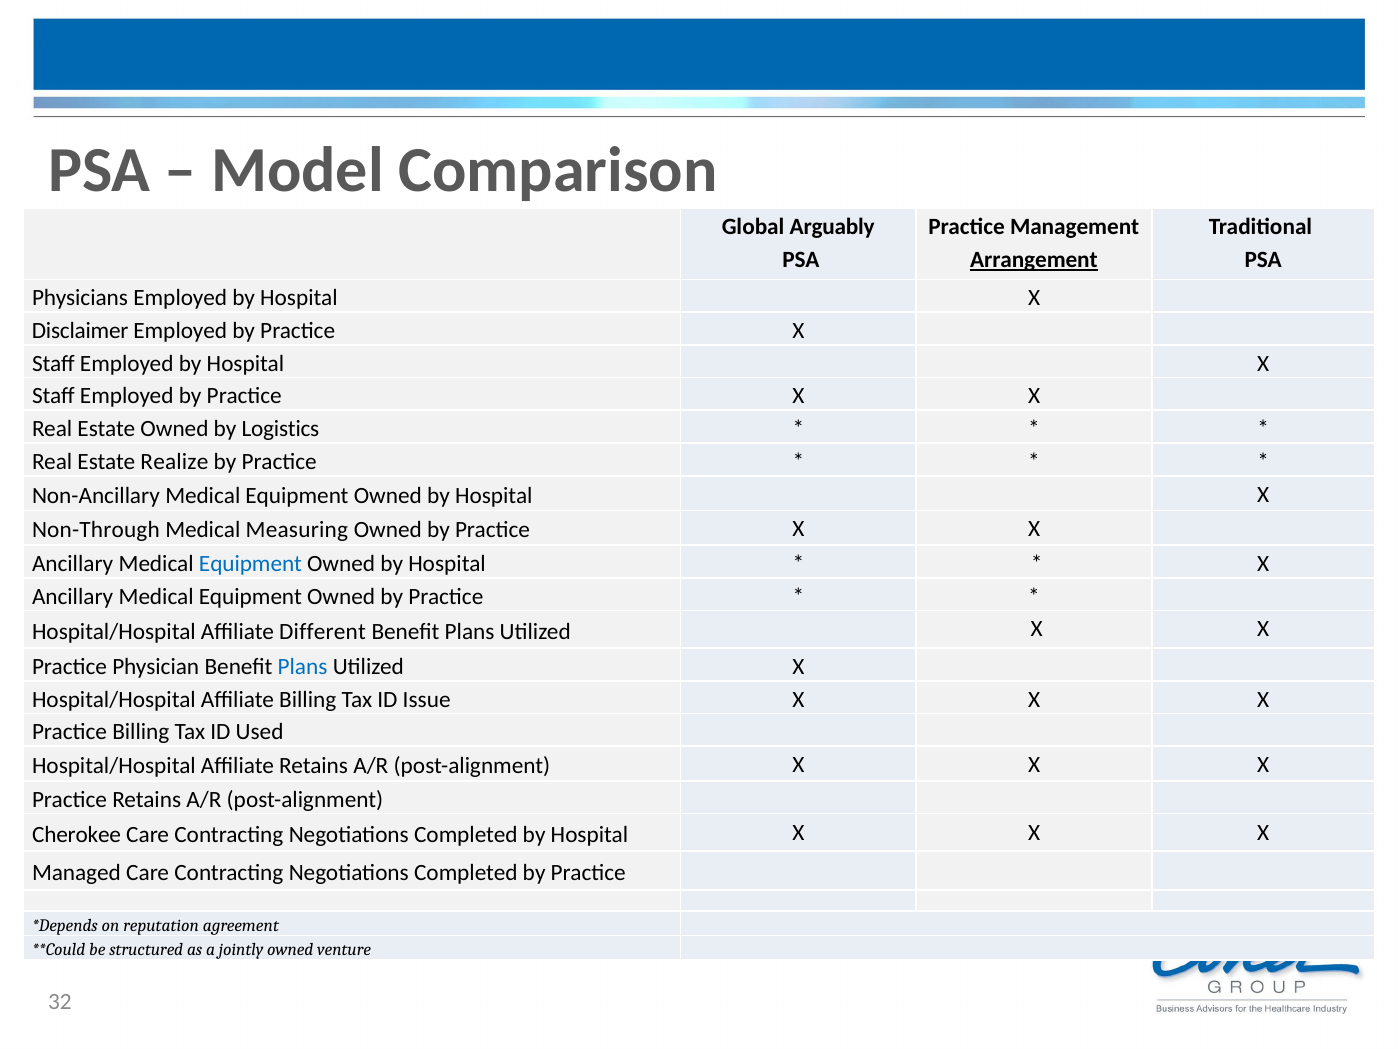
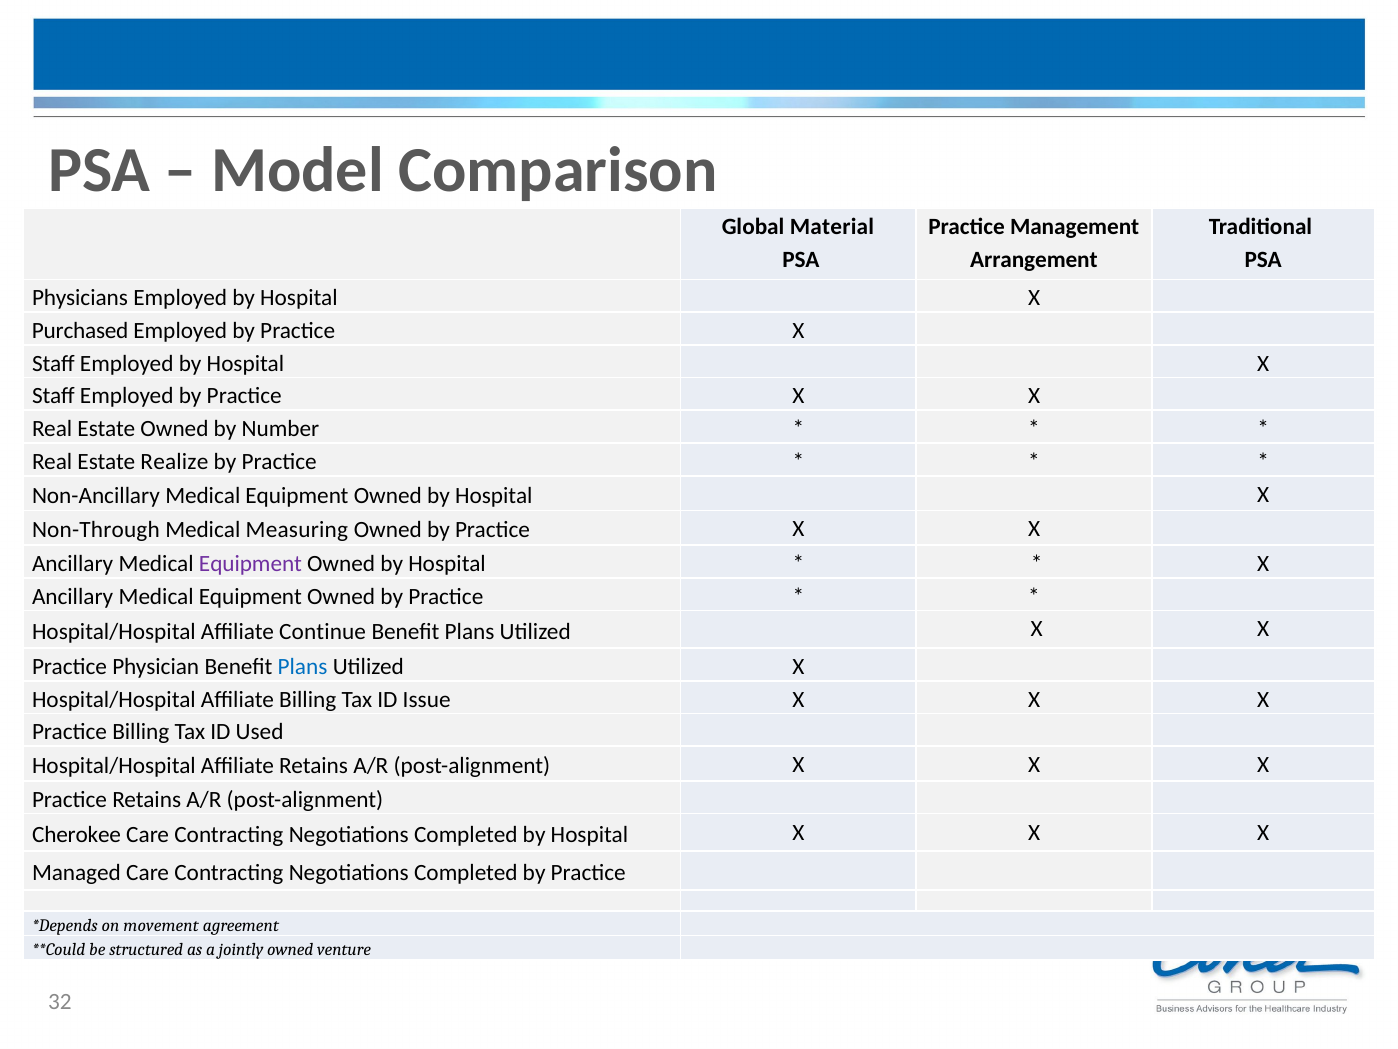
Arguably: Arguably -> Material
Arrangement underline: present -> none
Disclaimer: Disclaimer -> Purchased
Logistics: Logistics -> Number
Equipment at (250, 564) colour: blue -> purple
Different: Different -> Continue
reputation: reputation -> movement
